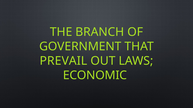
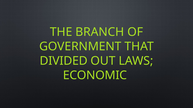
PREVAIL: PREVAIL -> DIVIDED
